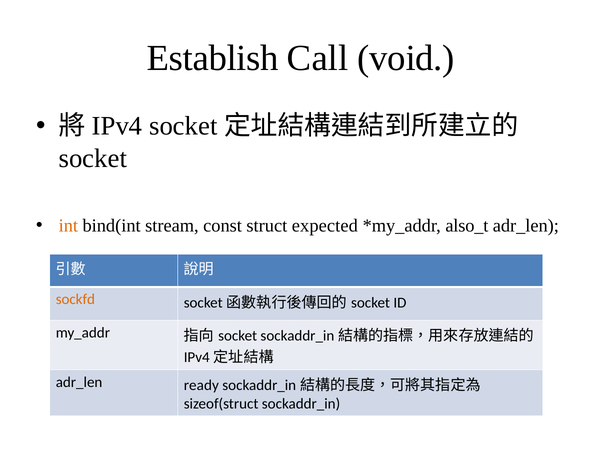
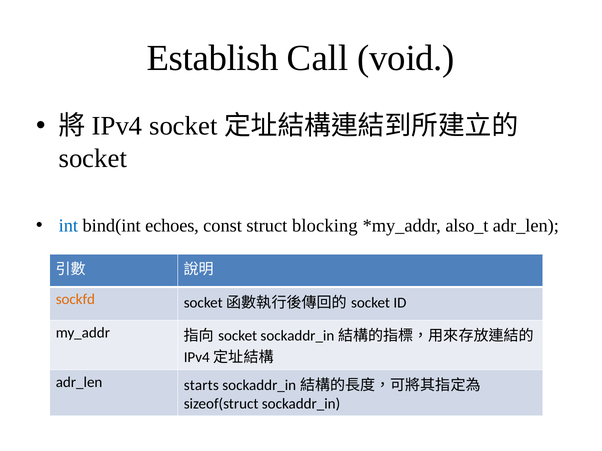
int colour: orange -> blue
stream: stream -> echoes
expected: expected -> blocking
ready: ready -> starts
